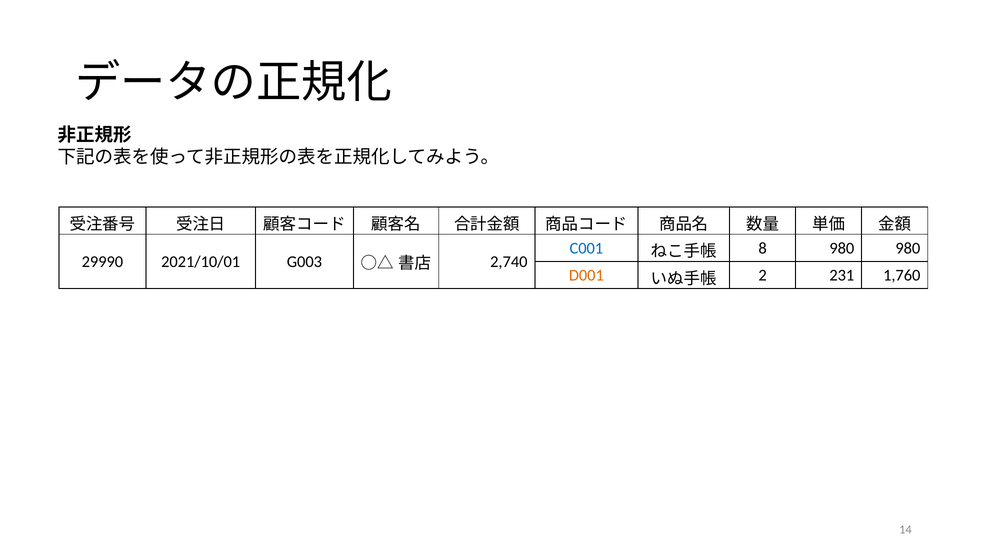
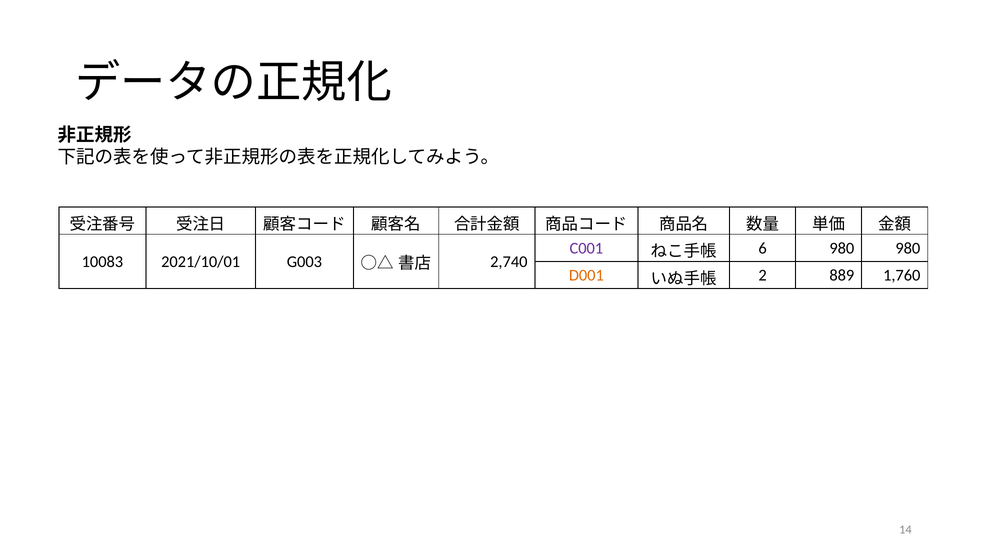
C001 colour: blue -> purple
8: 8 -> 6
29990: 29990 -> 10083
231: 231 -> 889
